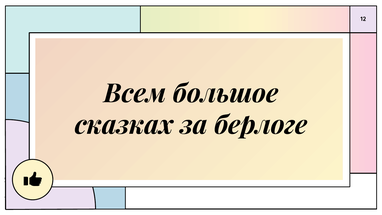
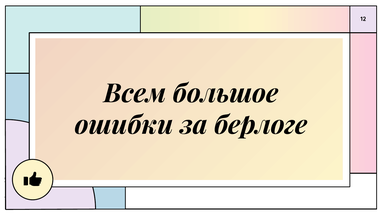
сказках: сказках -> ошибки
